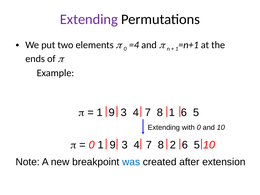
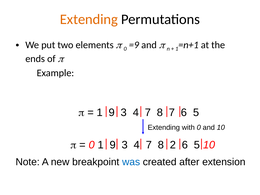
Extending at (89, 19) colour: purple -> orange
=4: =4 -> =9
8 1: 1 -> 7
